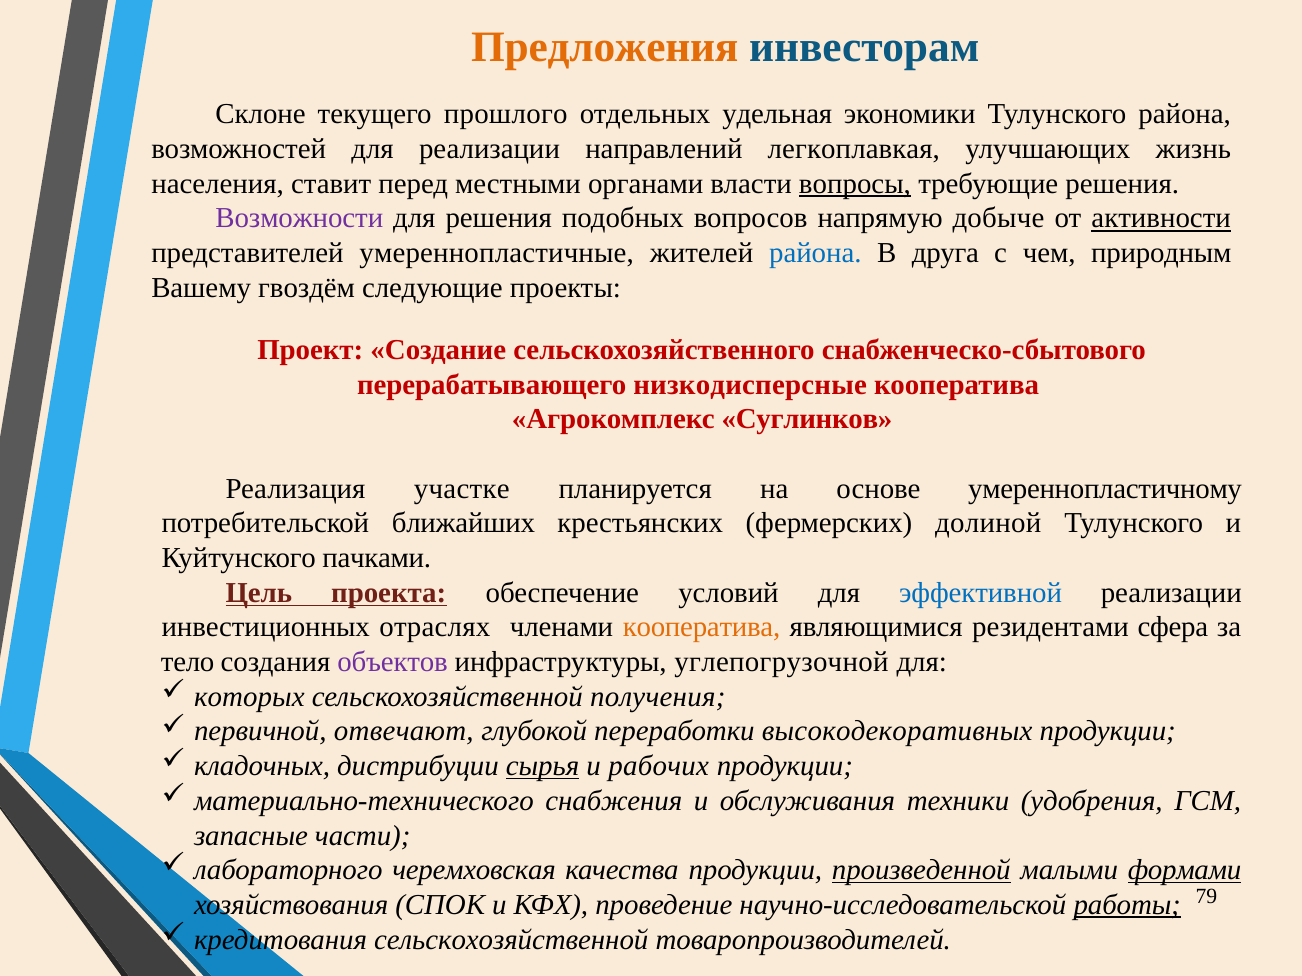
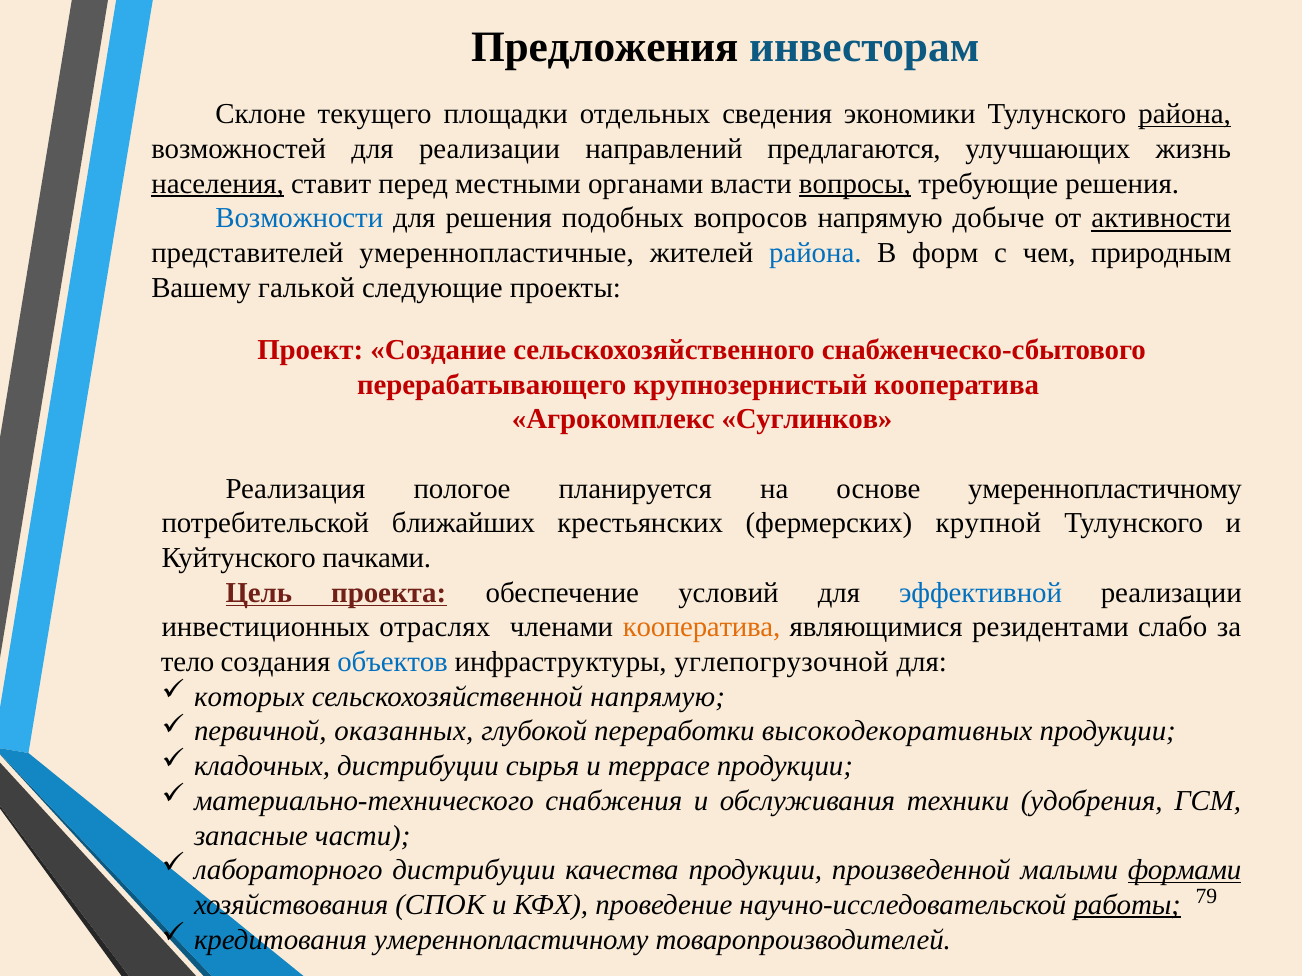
Предложения colour: orange -> black
прошлого: прошлого -> площадки
удельная: удельная -> сведения
района at (1185, 114) underline: none -> present
легкоплавкая: легкоплавкая -> предлагаются
населения underline: none -> present
Возможности colour: purple -> blue
друга: друга -> форм
гвоздём: гвоздём -> галькой
низкодисперсные: низкодисперсные -> крупнозернистый
участке: участке -> пологое
долиной: долиной -> крупной
сфера: сфера -> слабо
объектов colour: purple -> blue
сельскохозяйственной получения: получения -> напрямую
отвечают: отвечают -> оказанных
сырья underline: present -> none
рабочих: рабочих -> террасе
лабораторного черемховская: черемховская -> дистрибуции
произведенной underline: present -> none
кредитования сельскохозяйственной: сельскохозяйственной -> умереннопластичному
